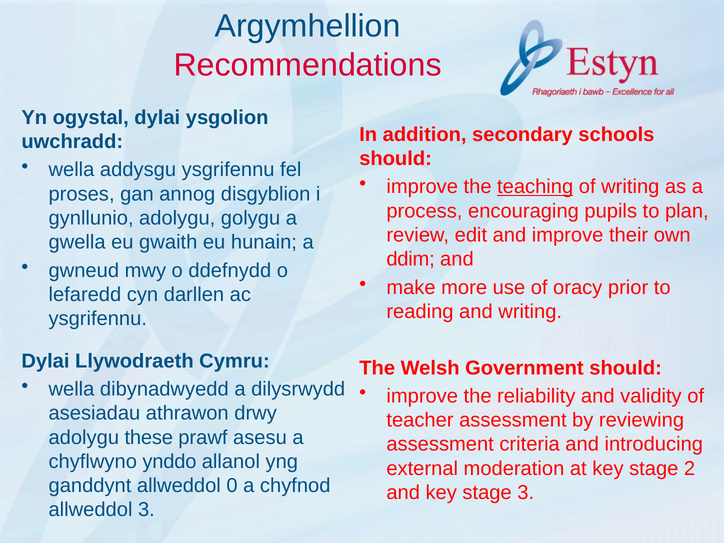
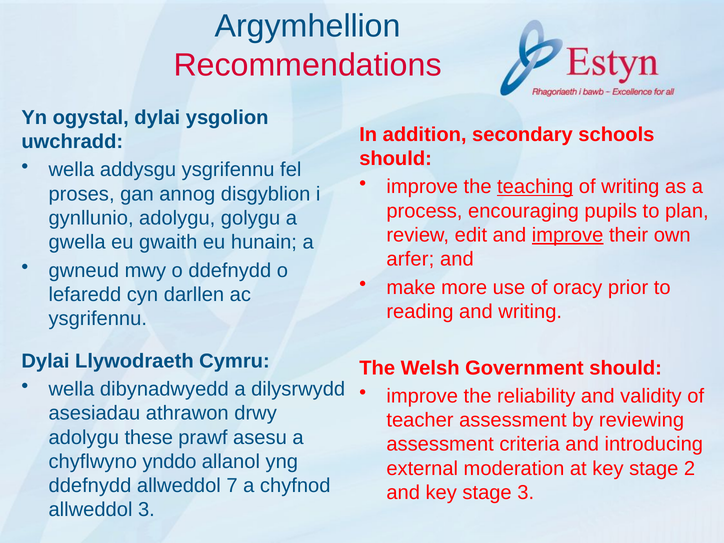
improve at (568, 235) underline: none -> present
ddim: ddim -> arfer
ganddynt at (90, 486): ganddynt -> ddefnydd
0: 0 -> 7
